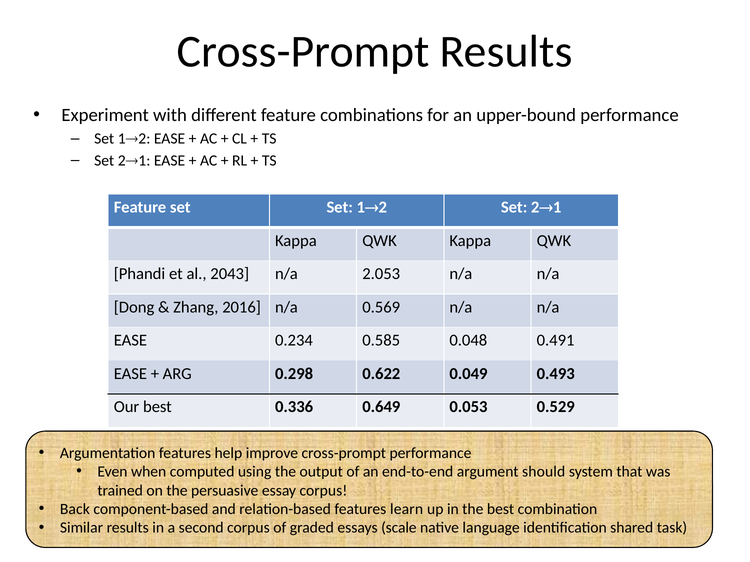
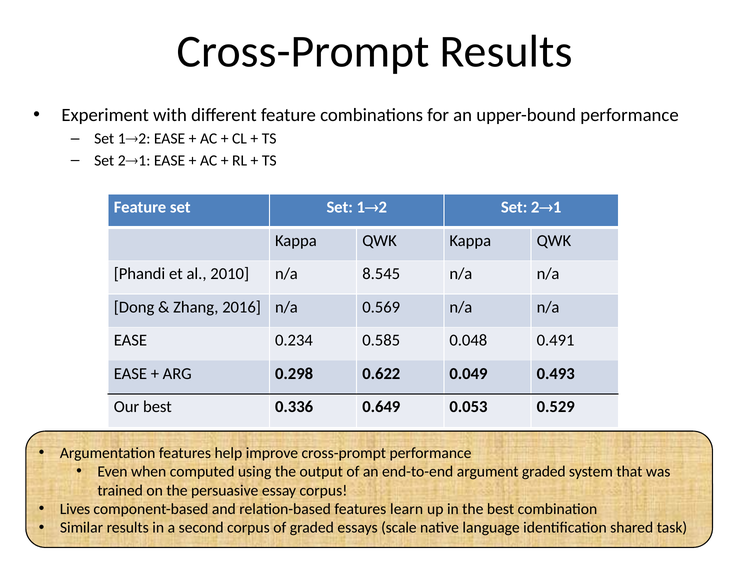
2043: 2043 -> 2010
2.053: 2.053 -> 8.545
argument should: should -> graded
Back: Back -> Lives
